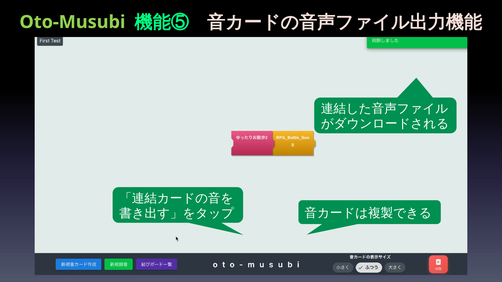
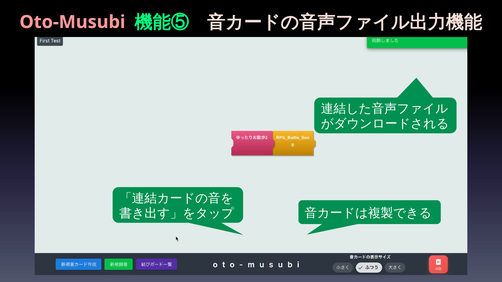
Oto-Musubi colour: light green -> pink
